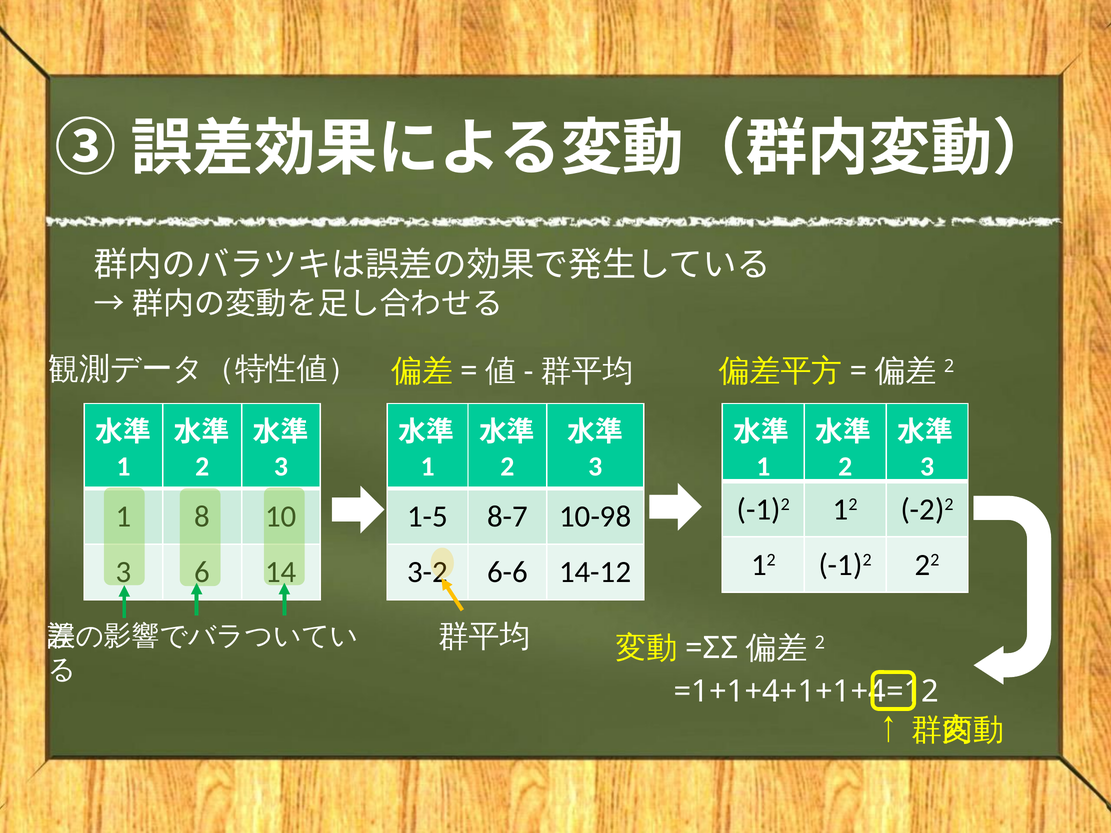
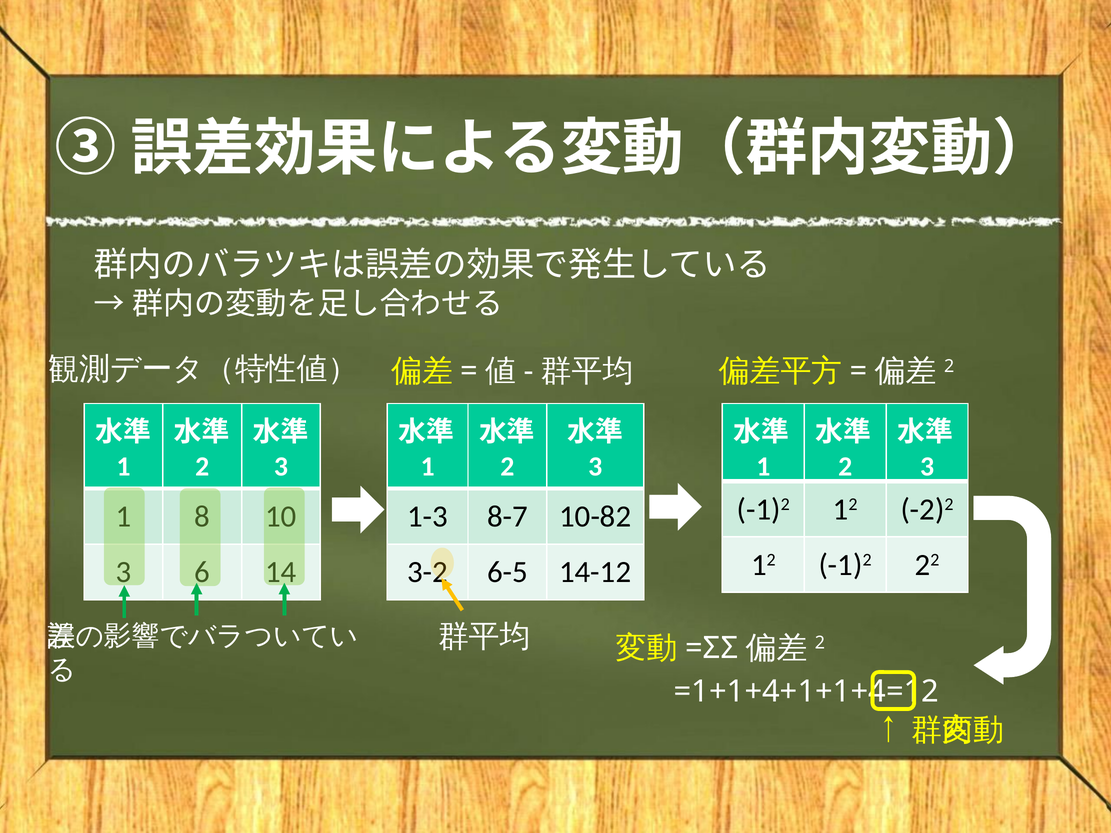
1-5: 1-5 -> 1-3
10-98: 10-98 -> 10-82
6-6: 6-6 -> 6-5
